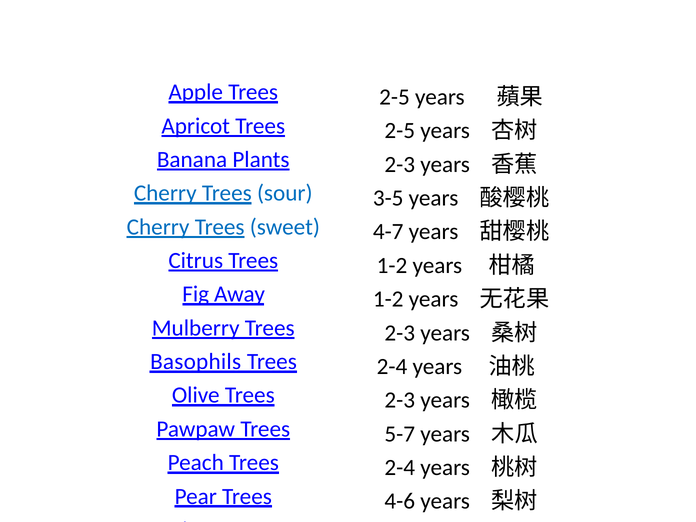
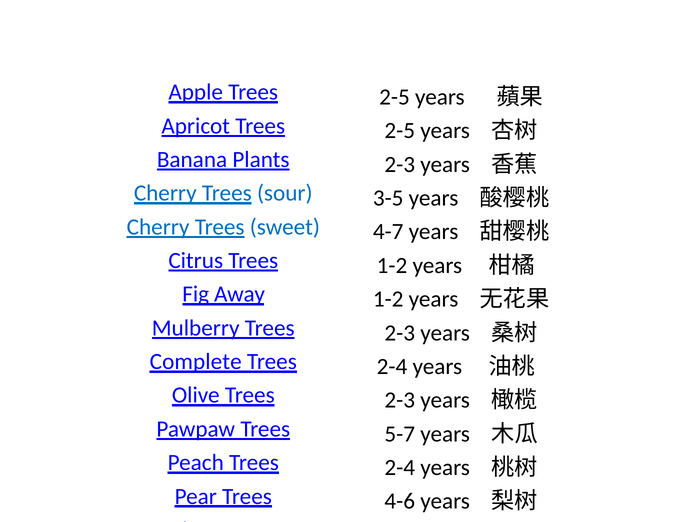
Basophils: Basophils -> Complete
